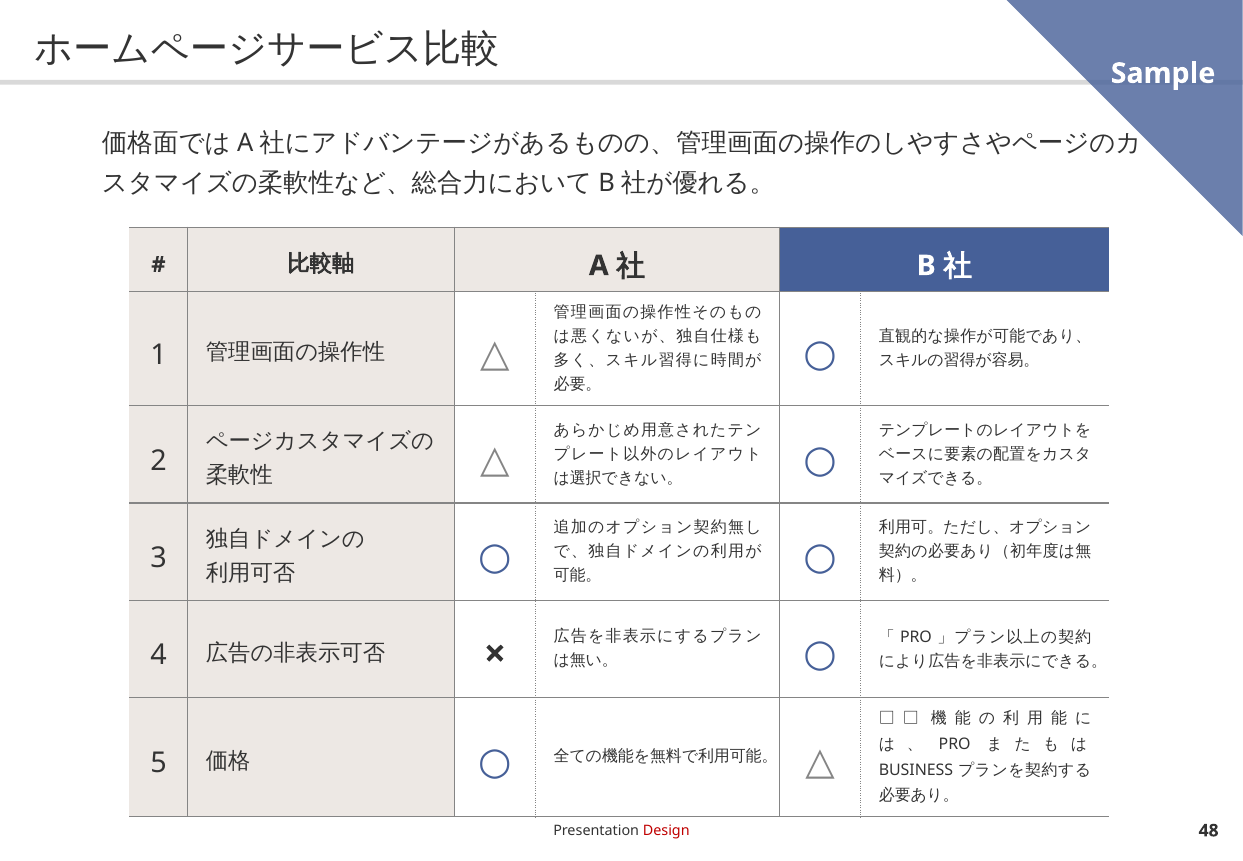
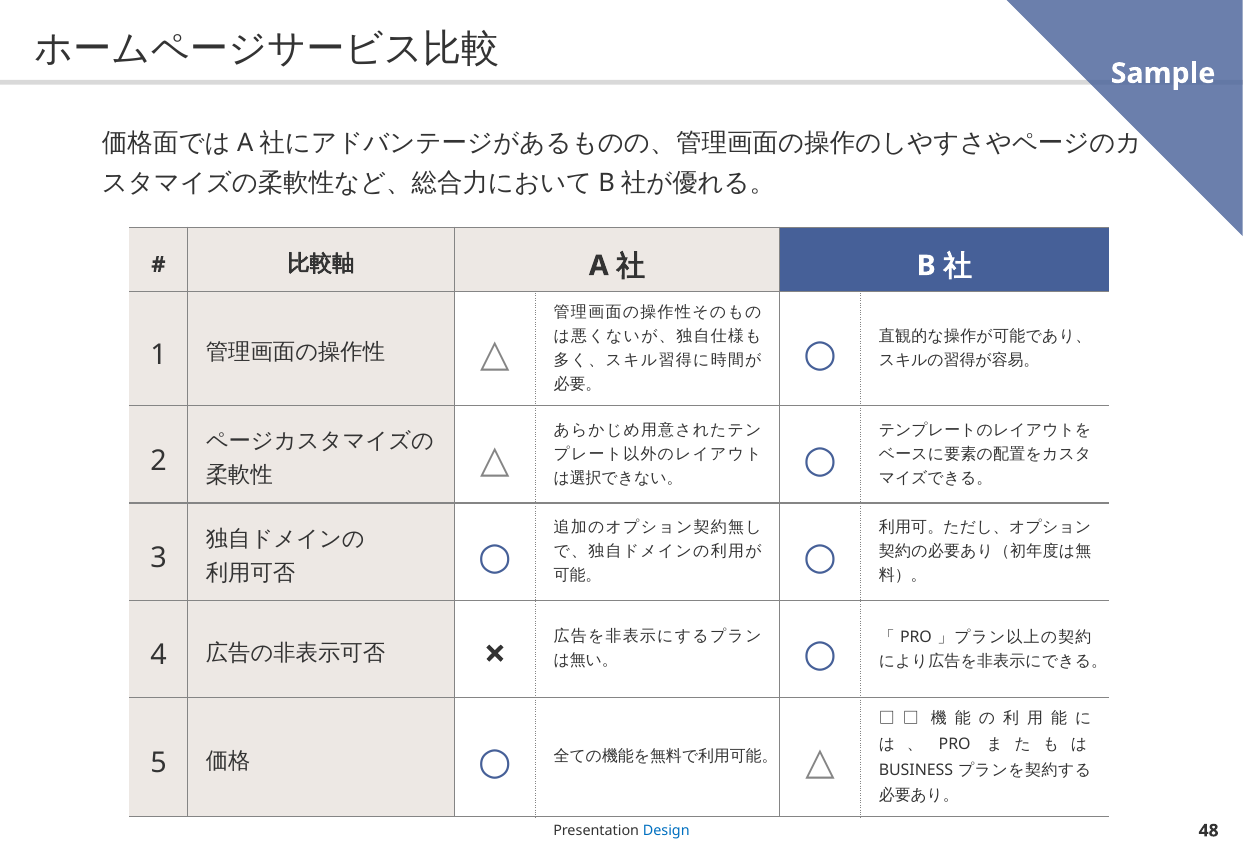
Design colour: red -> blue
